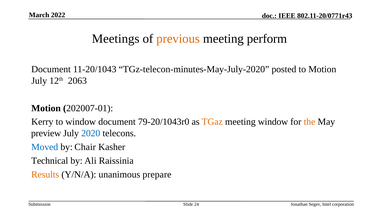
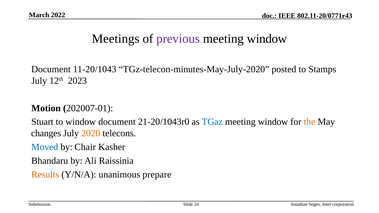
previous colour: orange -> purple
perform at (267, 39): perform -> window
to Motion: Motion -> Stamps
2063: 2063 -> 2023
Kerry: Kerry -> Stuart
79-20/1043r0: 79-20/1043r0 -> 21-20/1043r0
TGaz colour: orange -> blue
preview: preview -> changes
2020 colour: blue -> orange
Technical: Technical -> Bhandaru
